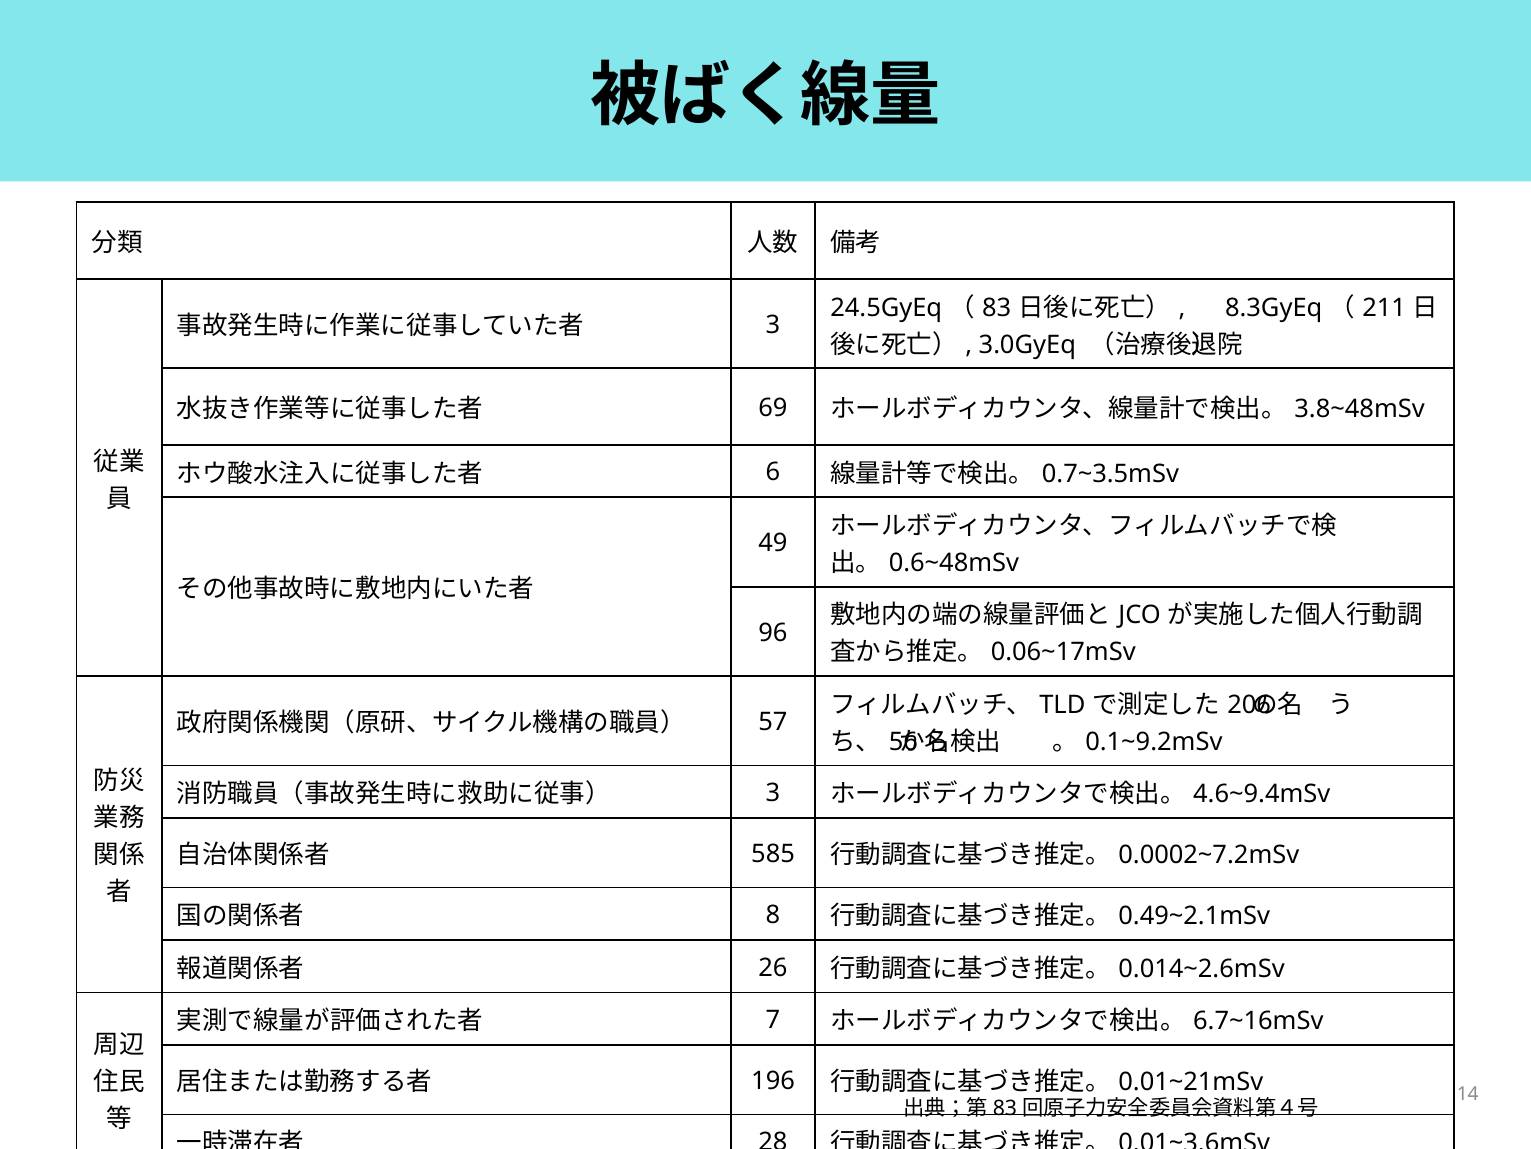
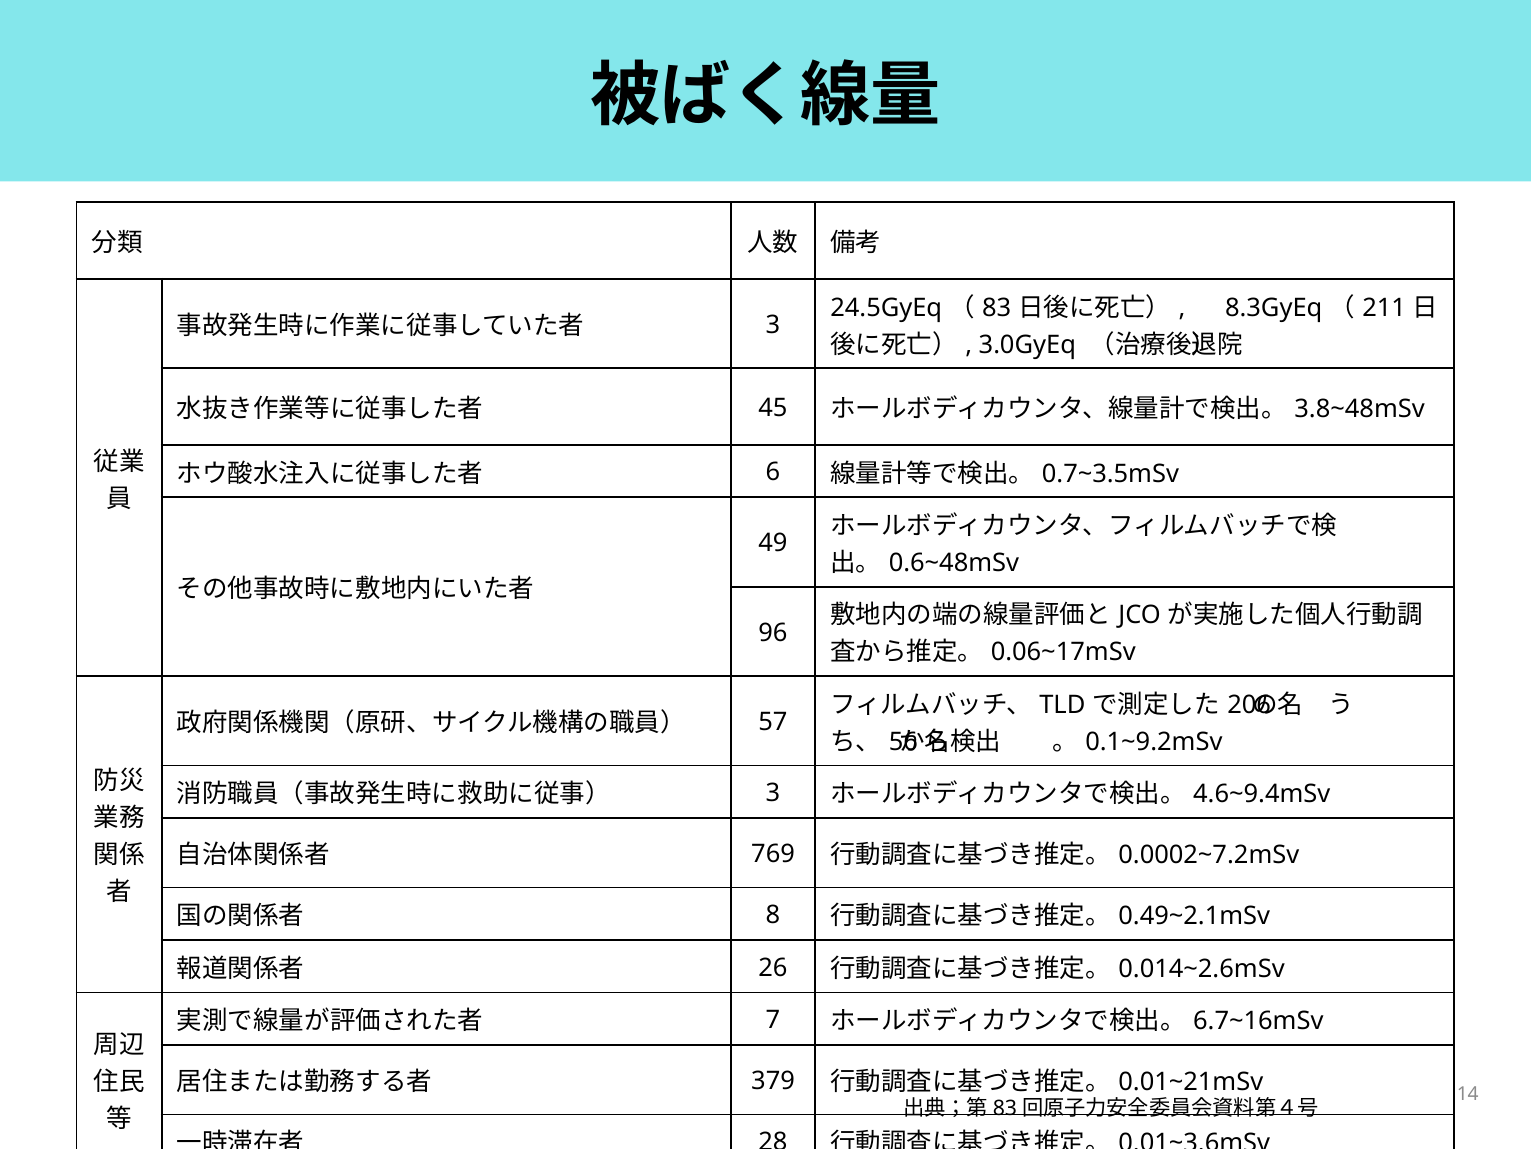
69: 69 -> 45
585: 585 -> 769
196: 196 -> 379
